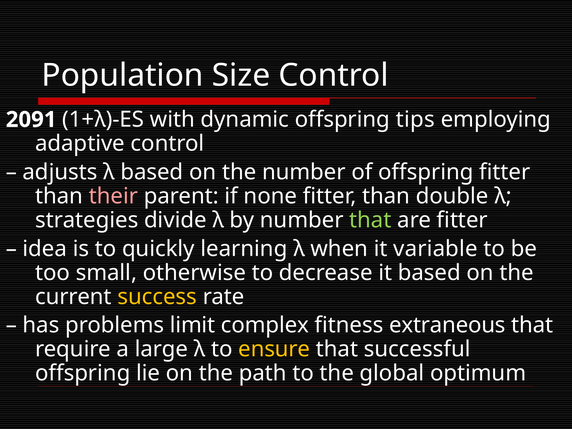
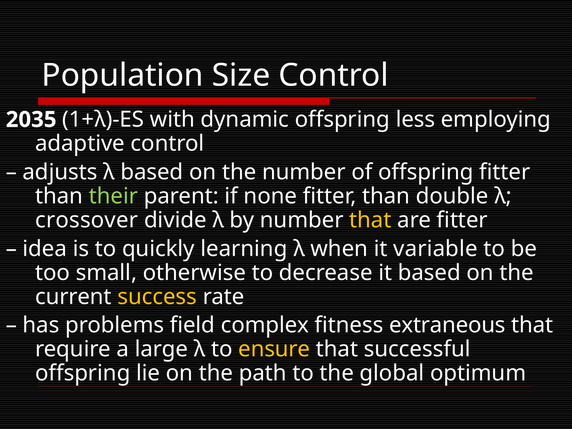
2091: 2091 -> 2035
tips: tips -> less
their colour: pink -> light green
strategies: strategies -> crossover
that at (370, 220) colour: light green -> yellow
limit: limit -> field
